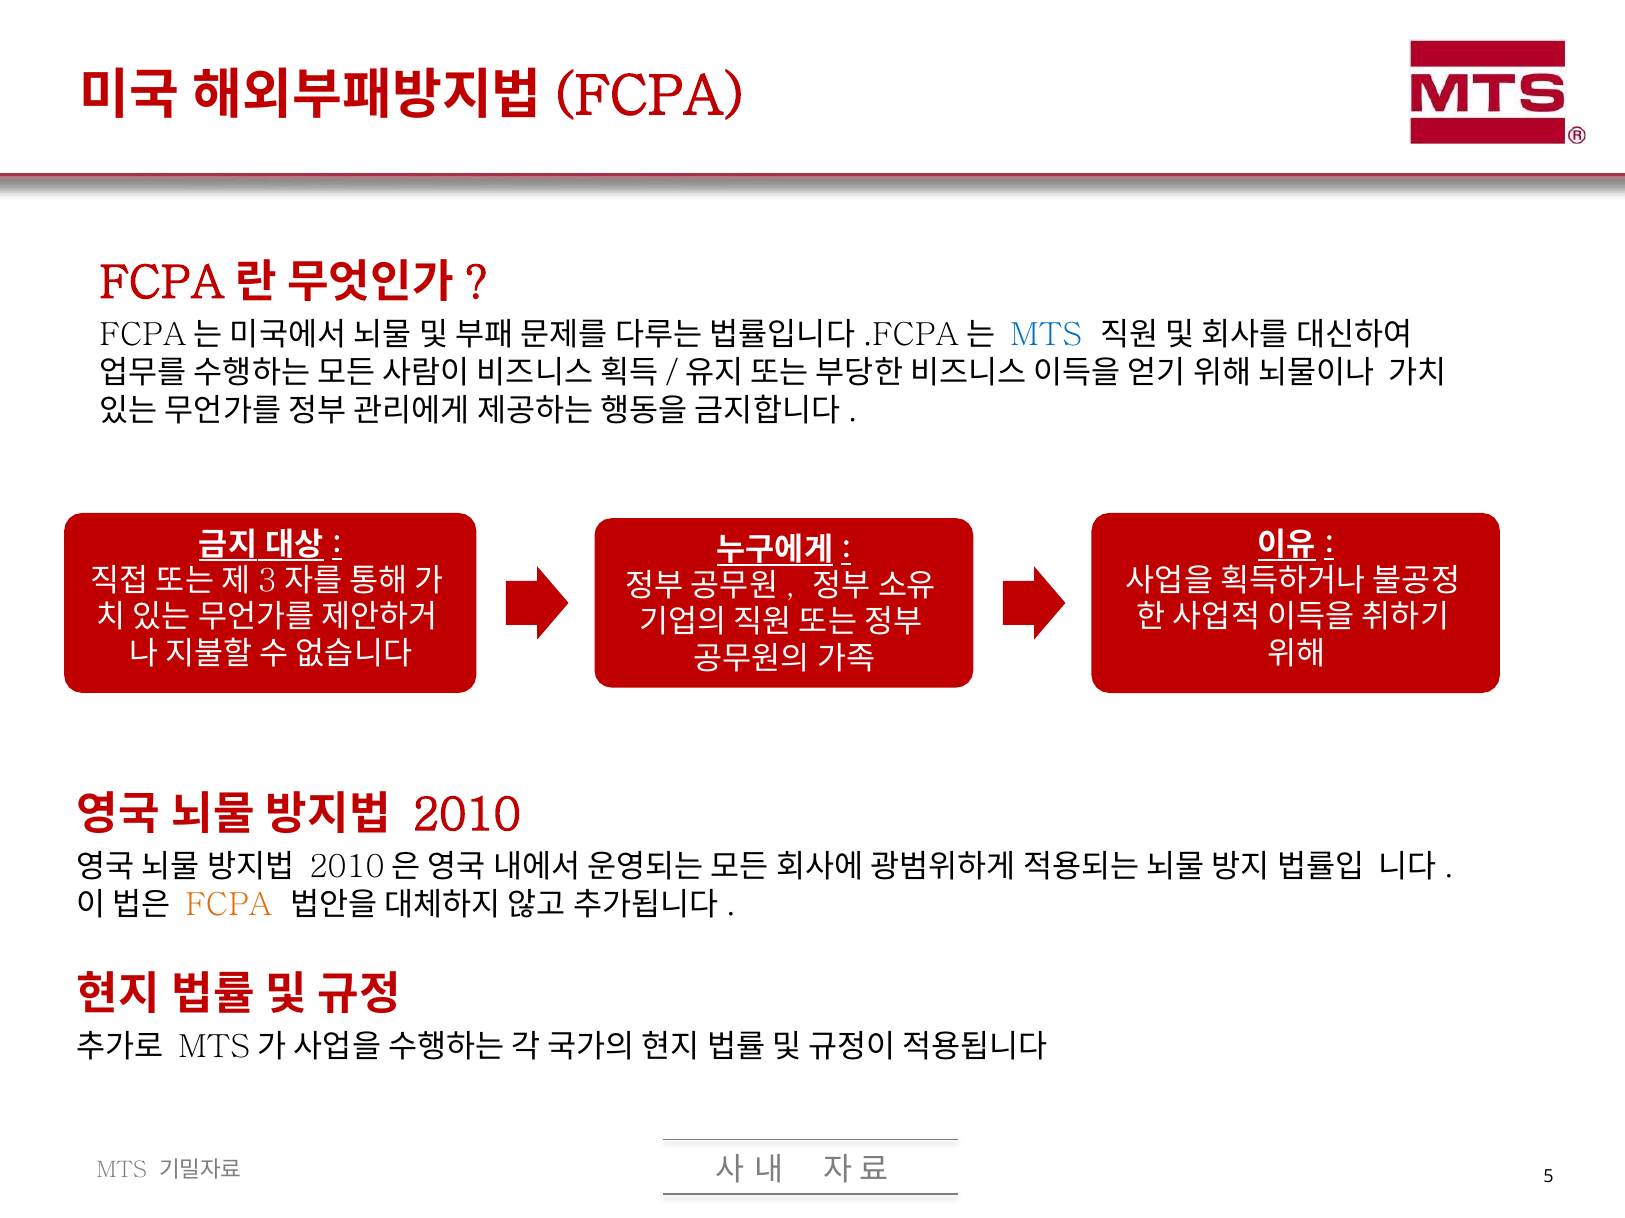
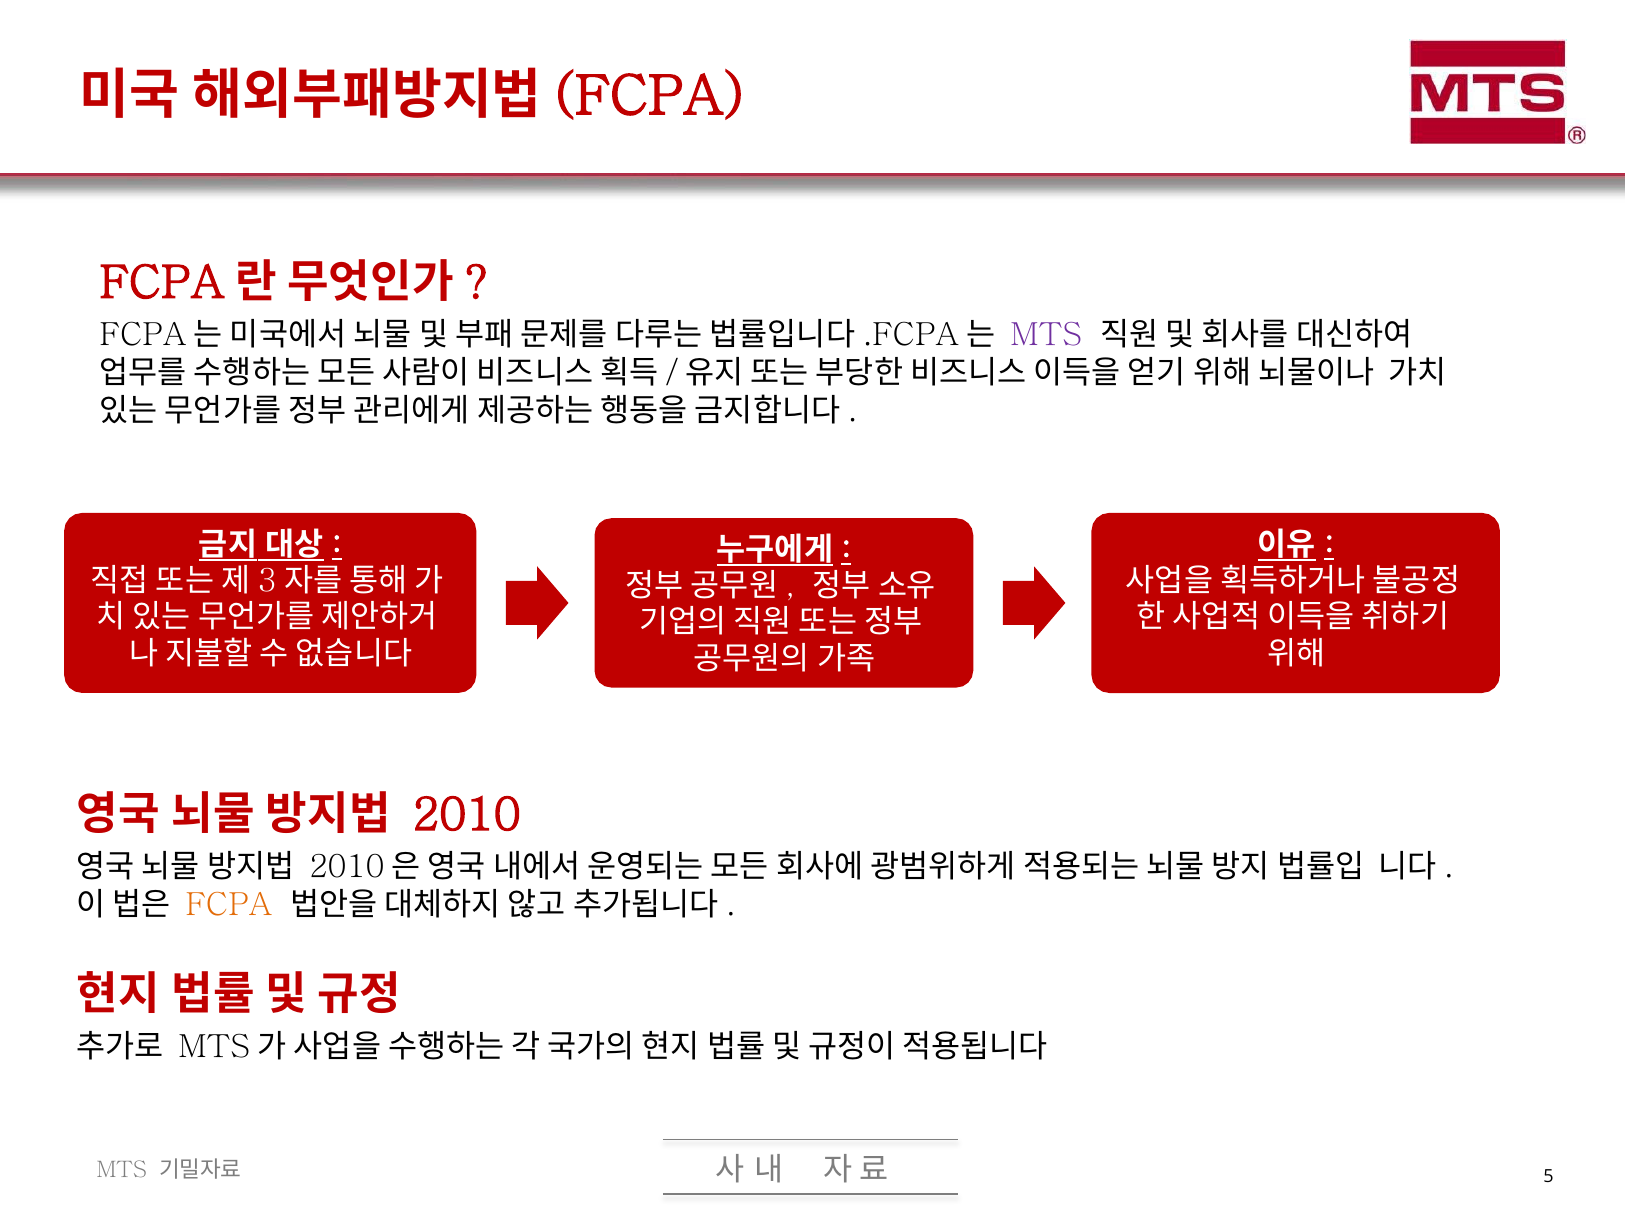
MTS at (1046, 335) colour: blue -> purple
